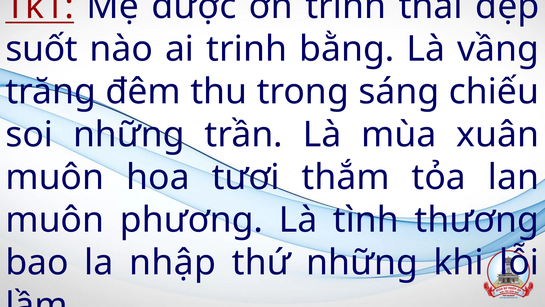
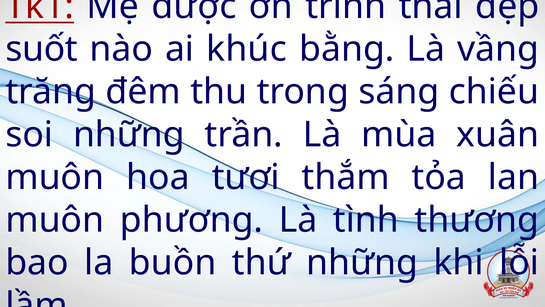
ai trinh: trinh -> khúc
nhập: nhập -> buồn
